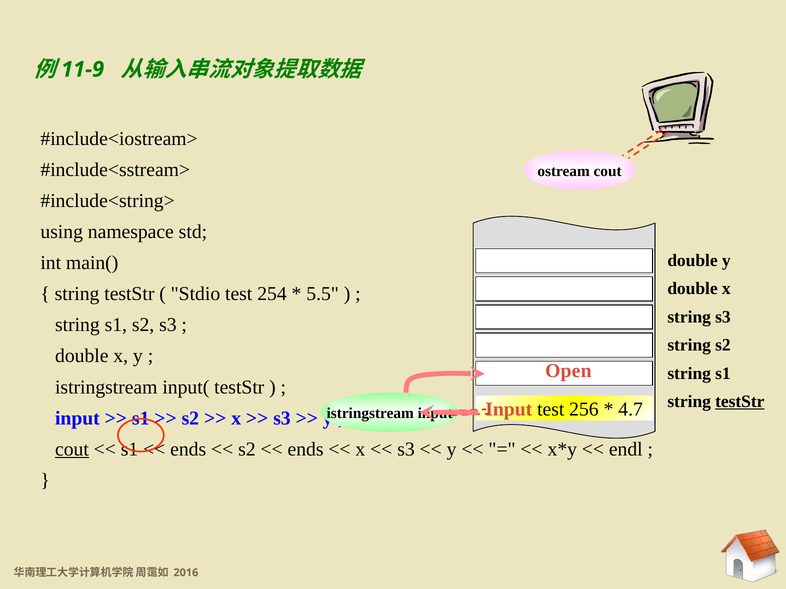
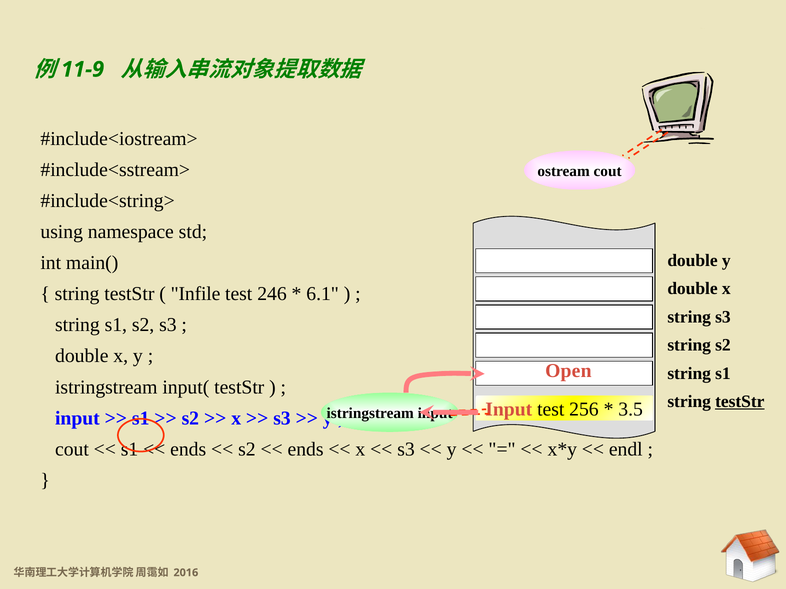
Stdio: Stdio -> Infile
254: 254 -> 246
5.5: 5.5 -> 6.1
4.7: 4.7 -> 3.5
cout at (72, 449) underline: present -> none
